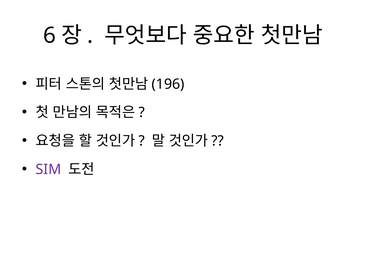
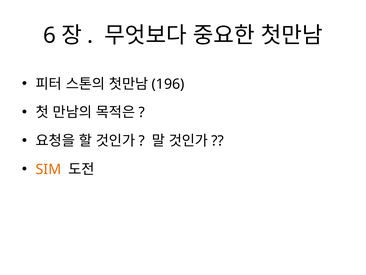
SIM colour: purple -> orange
